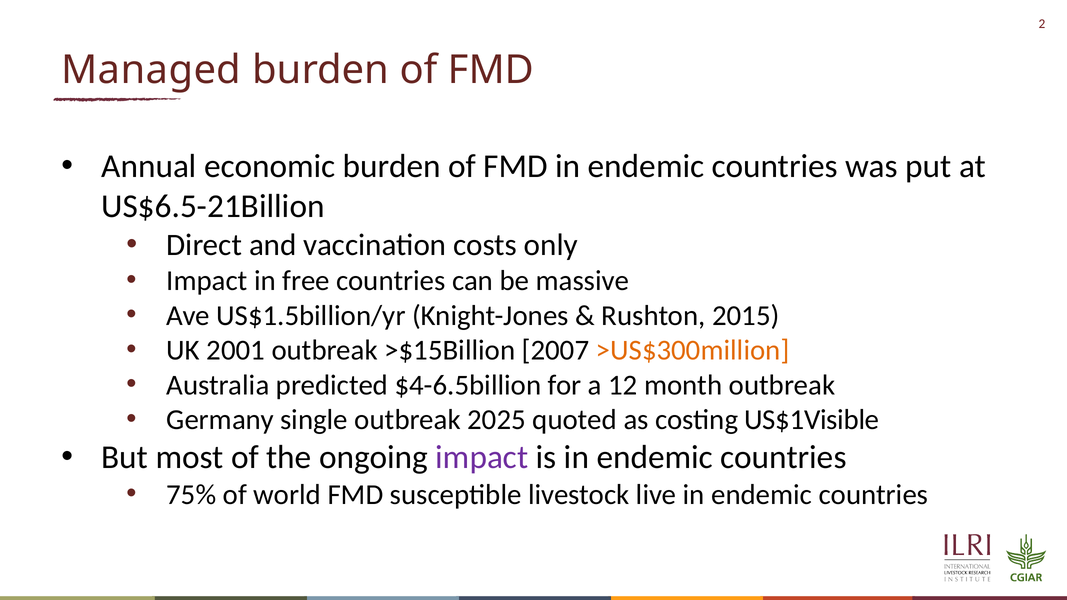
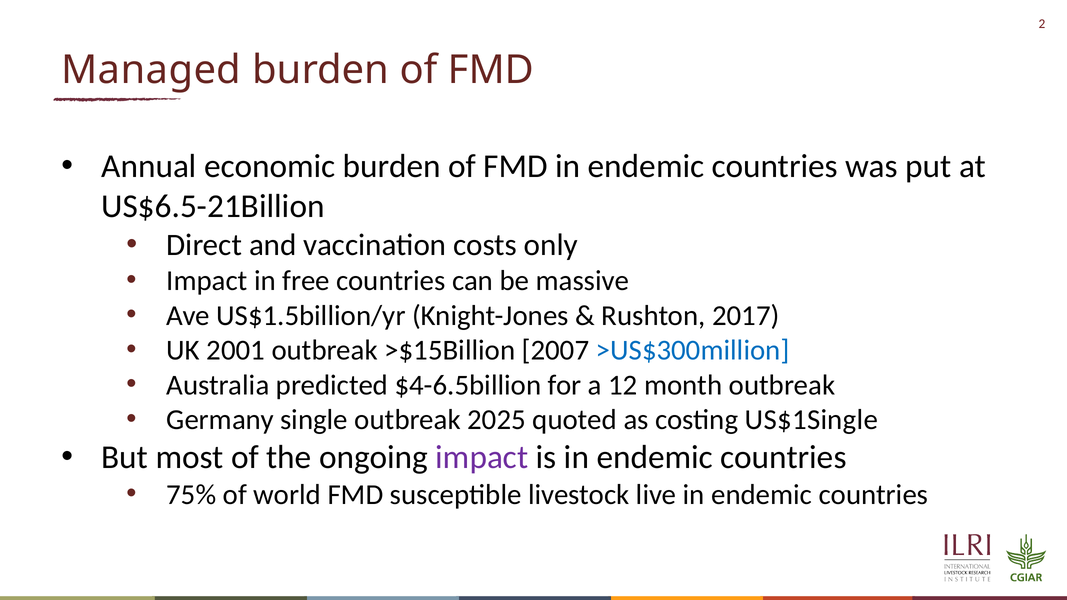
2015: 2015 -> 2017
>US$300million colour: orange -> blue
US$1Visible: US$1Visible -> US$1Single
